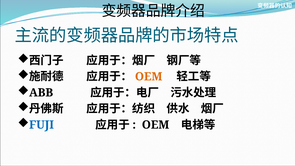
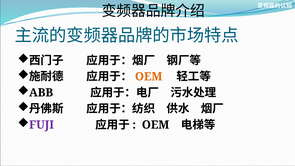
FUJI colour: blue -> purple
